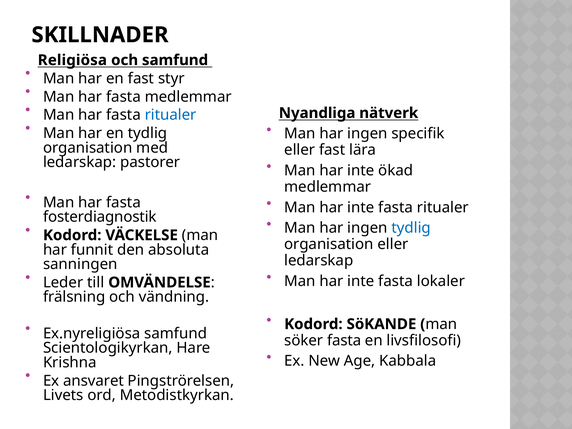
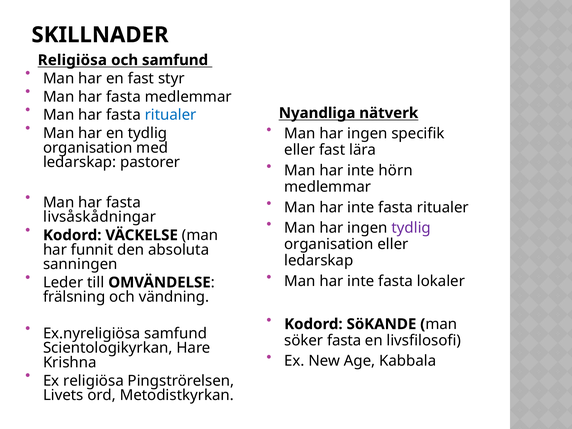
ökad: ökad -> hörn
fosterdiagnostik: fosterdiagnostik -> livsåskådningar
tydlig at (411, 228) colour: blue -> purple
Ex ansvaret: ansvaret -> religiösa
